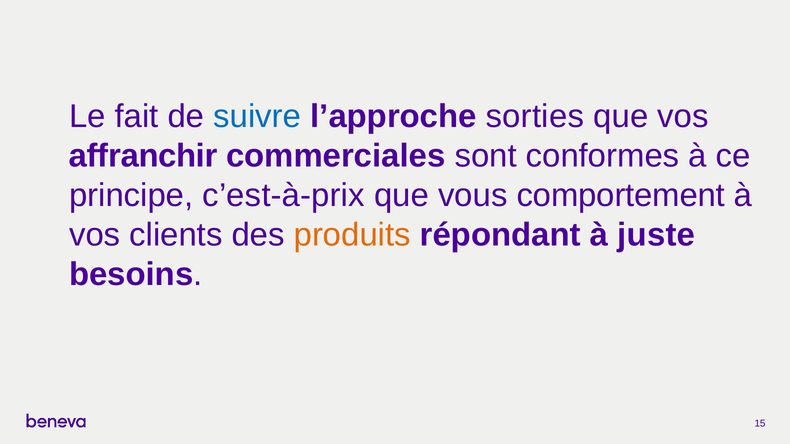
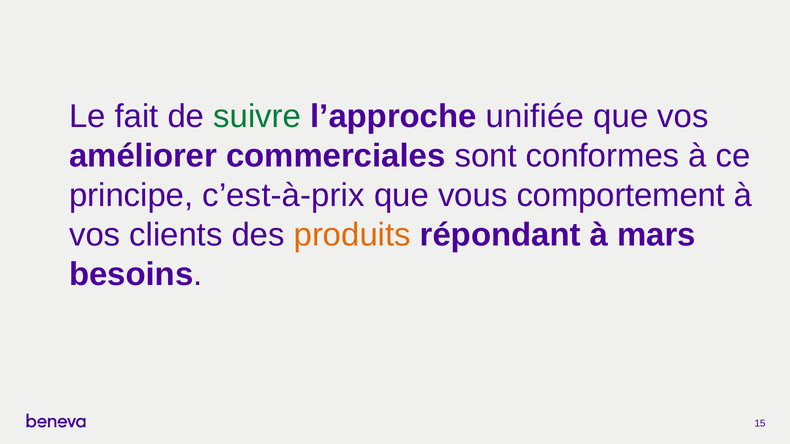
suivre colour: blue -> green
sorties: sorties -> unifiée
affranchir: affranchir -> améliorer
juste: juste -> mars
